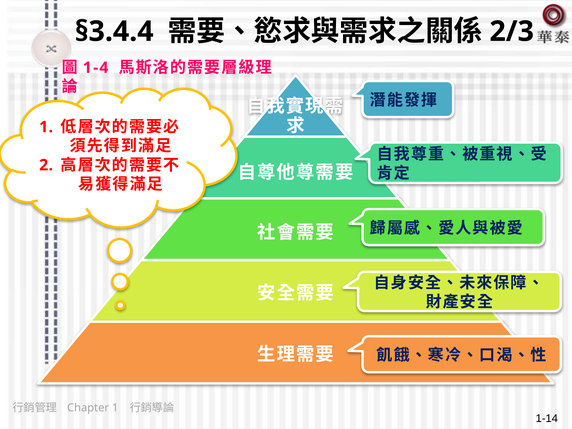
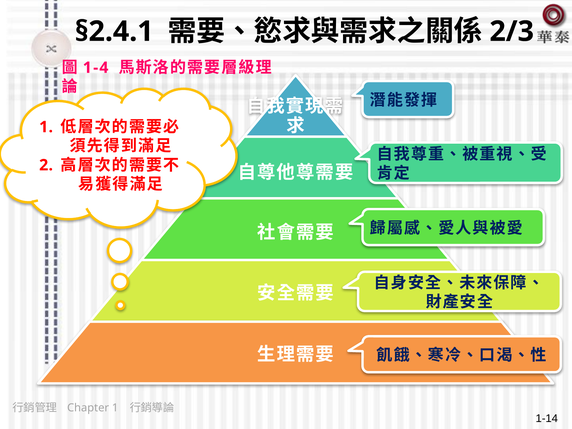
§3.4.4: §3.4.4 -> §2.4.1
